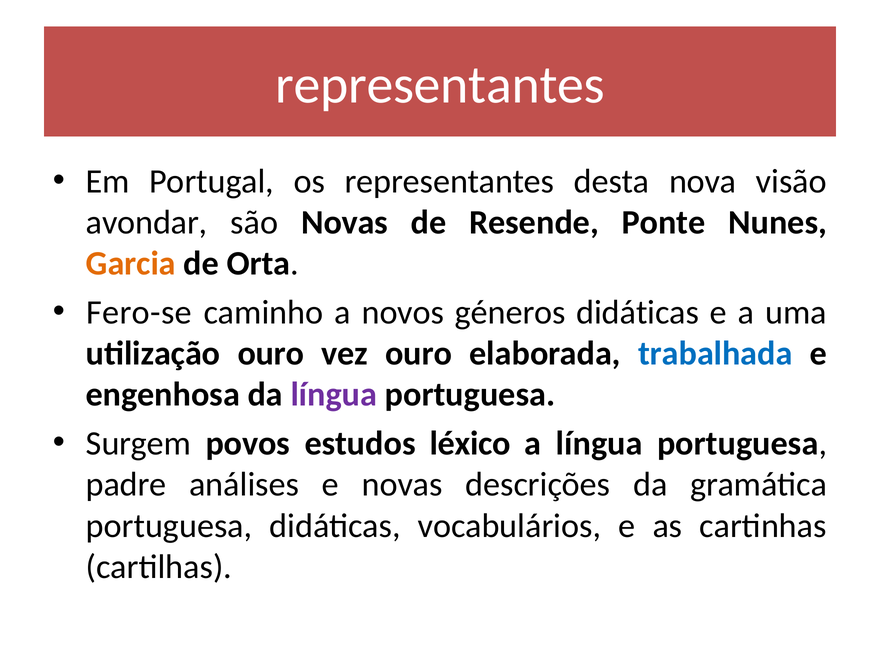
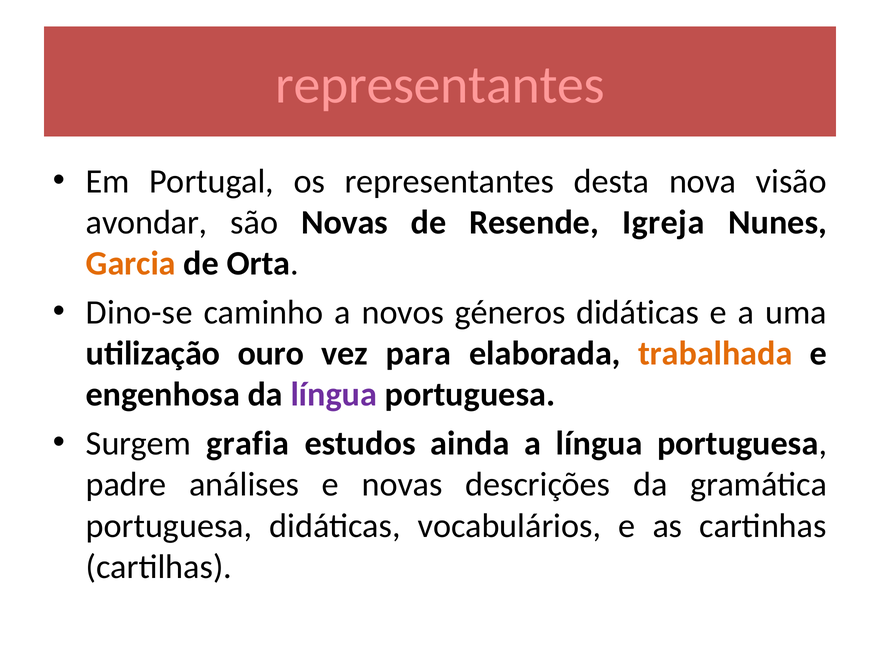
representantes at (440, 85) colour: white -> pink
Ponte: Ponte -> Igreja
Fero-se: Fero-se -> Dino-se
vez ouro: ouro -> para
trabalhada colour: blue -> orange
povos: povos -> grafia
léxico: léxico -> ainda
